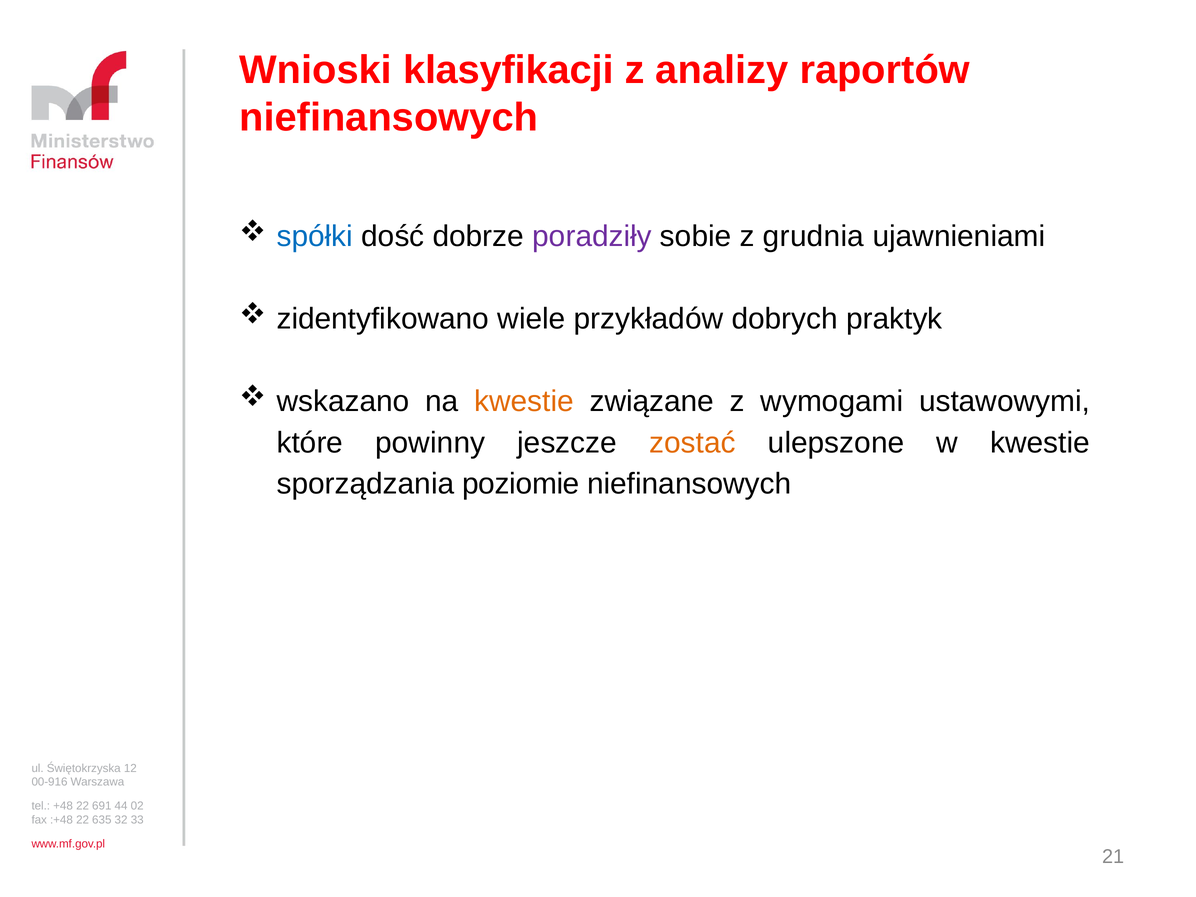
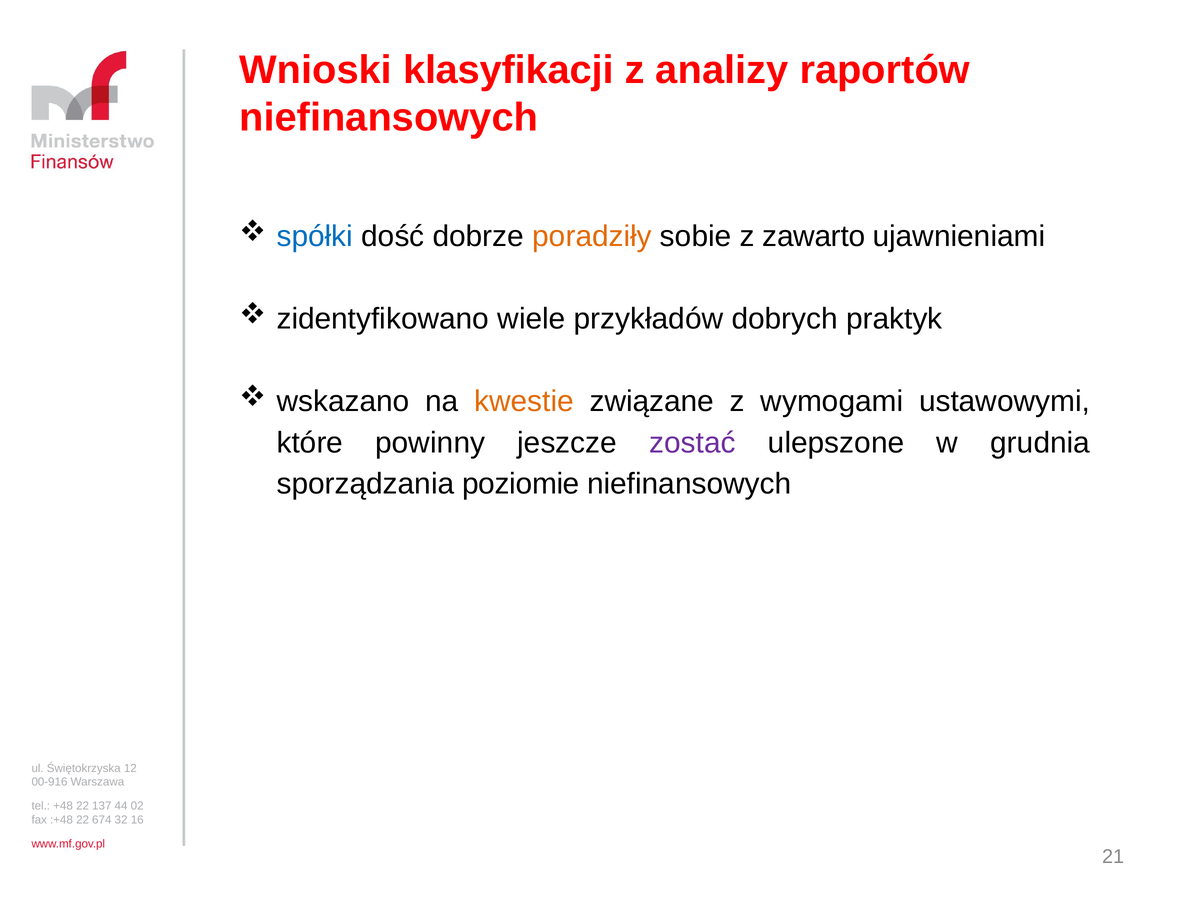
poradziły colour: purple -> orange
grudnia: grudnia -> zawarto
zostać colour: orange -> purple
w kwestie: kwestie -> grudnia
691: 691 -> 137
635: 635 -> 674
33: 33 -> 16
